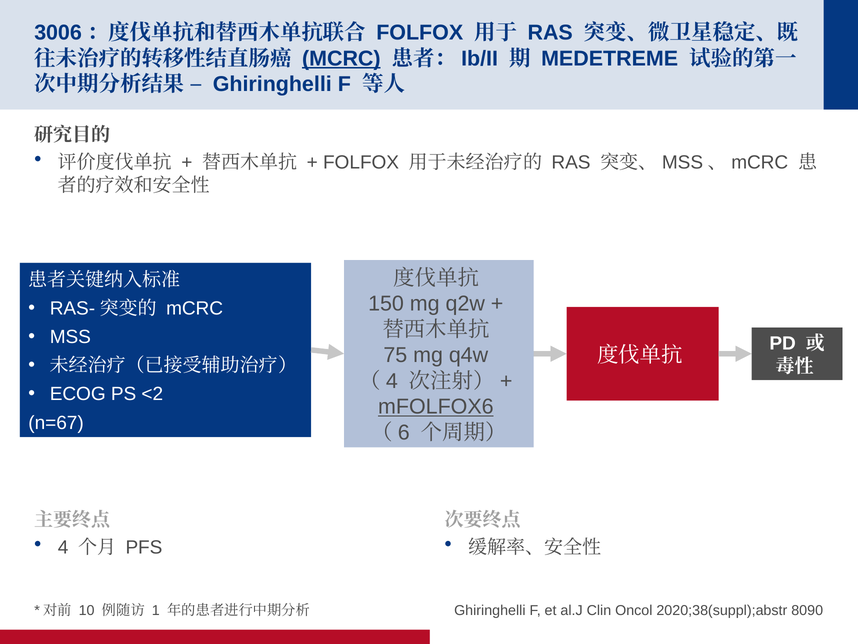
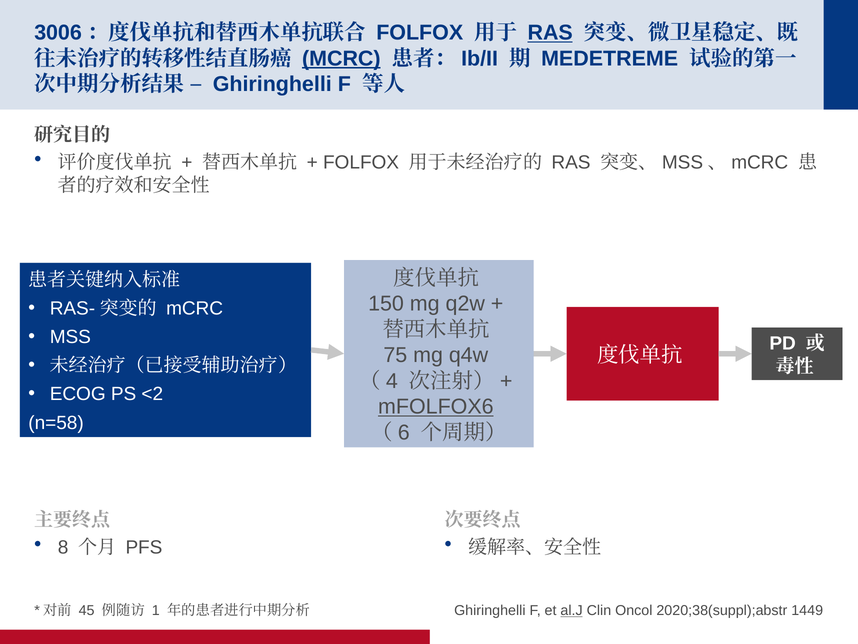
RAS at (550, 33) underline: none -> present
n=67: n=67 -> n=58
4: 4 -> 8
10: 10 -> 45
al.J underline: none -> present
8090: 8090 -> 1449
